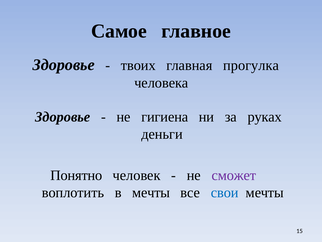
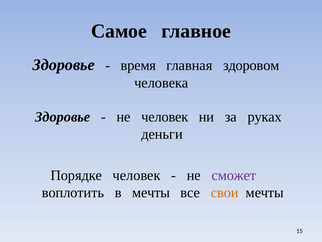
твоих: твоих -> время
прогулка: прогулка -> здоровом
не гигиена: гигиена -> человек
Понятно: Понятно -> Порядке
свои colour: blue -> orange
